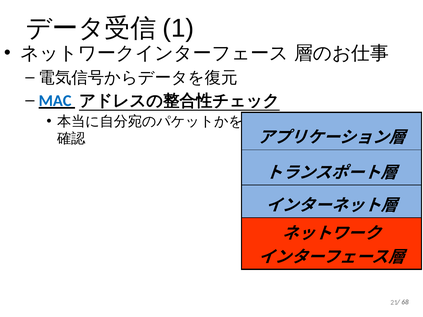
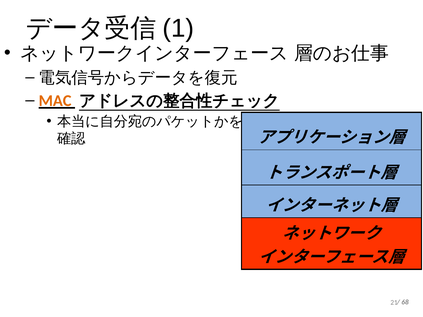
MAC colour: blue -> orange
